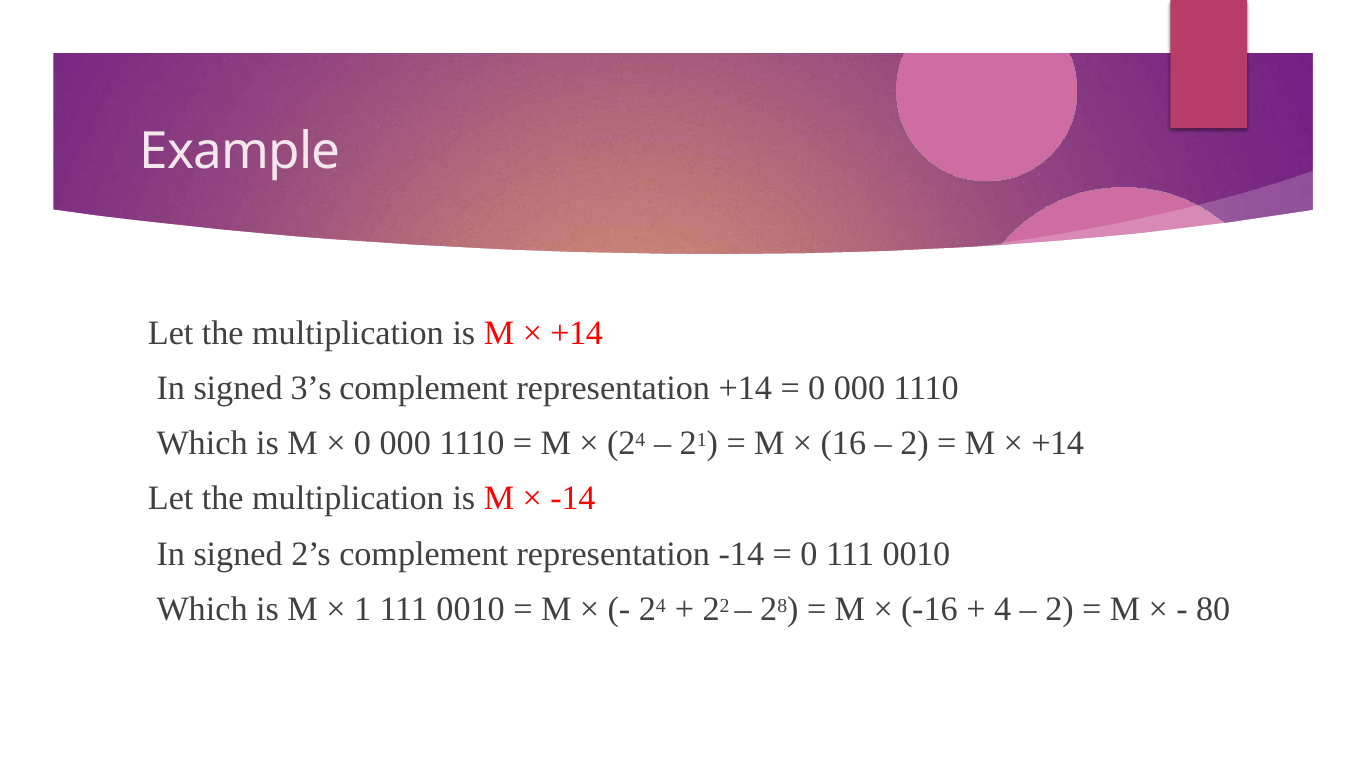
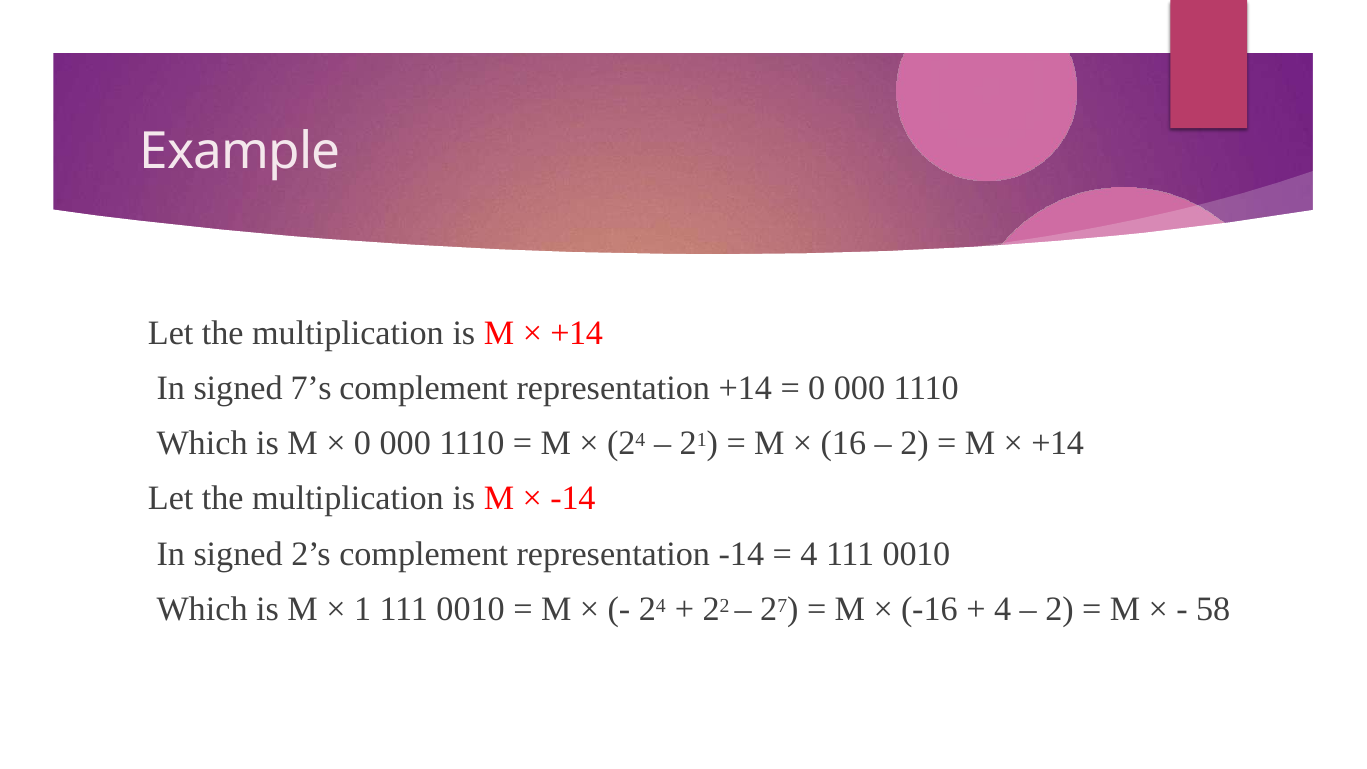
3’s: 3’s -> 7’s
0 at (809, 554): 0 -> 4
8: 8 -> 7
80: 80 -> 58
